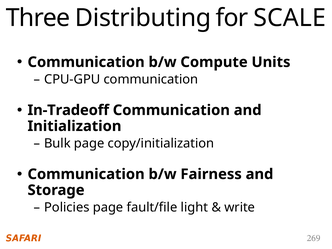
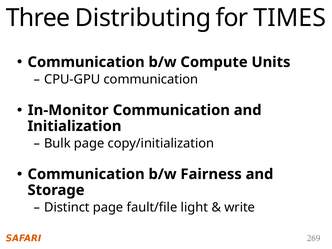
SCALE: SCALE -> TIMES
In-Tradeoff: In-Tradeoff -> In-Monitor
Policies: Policies -> Distinct
